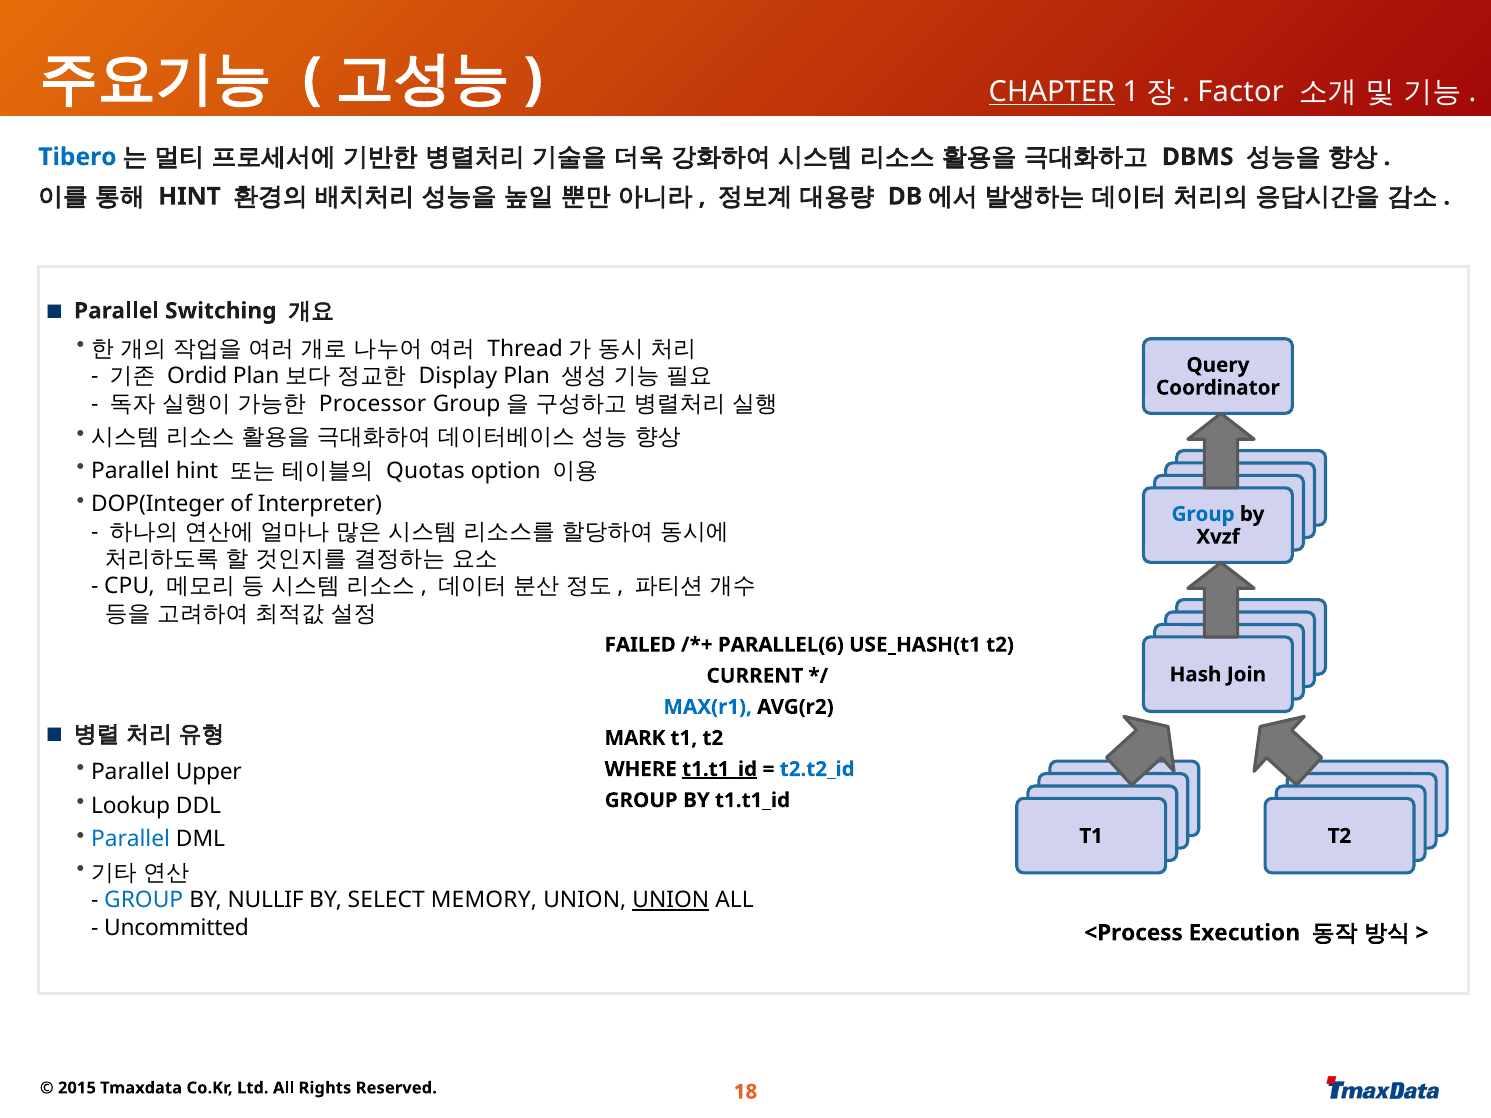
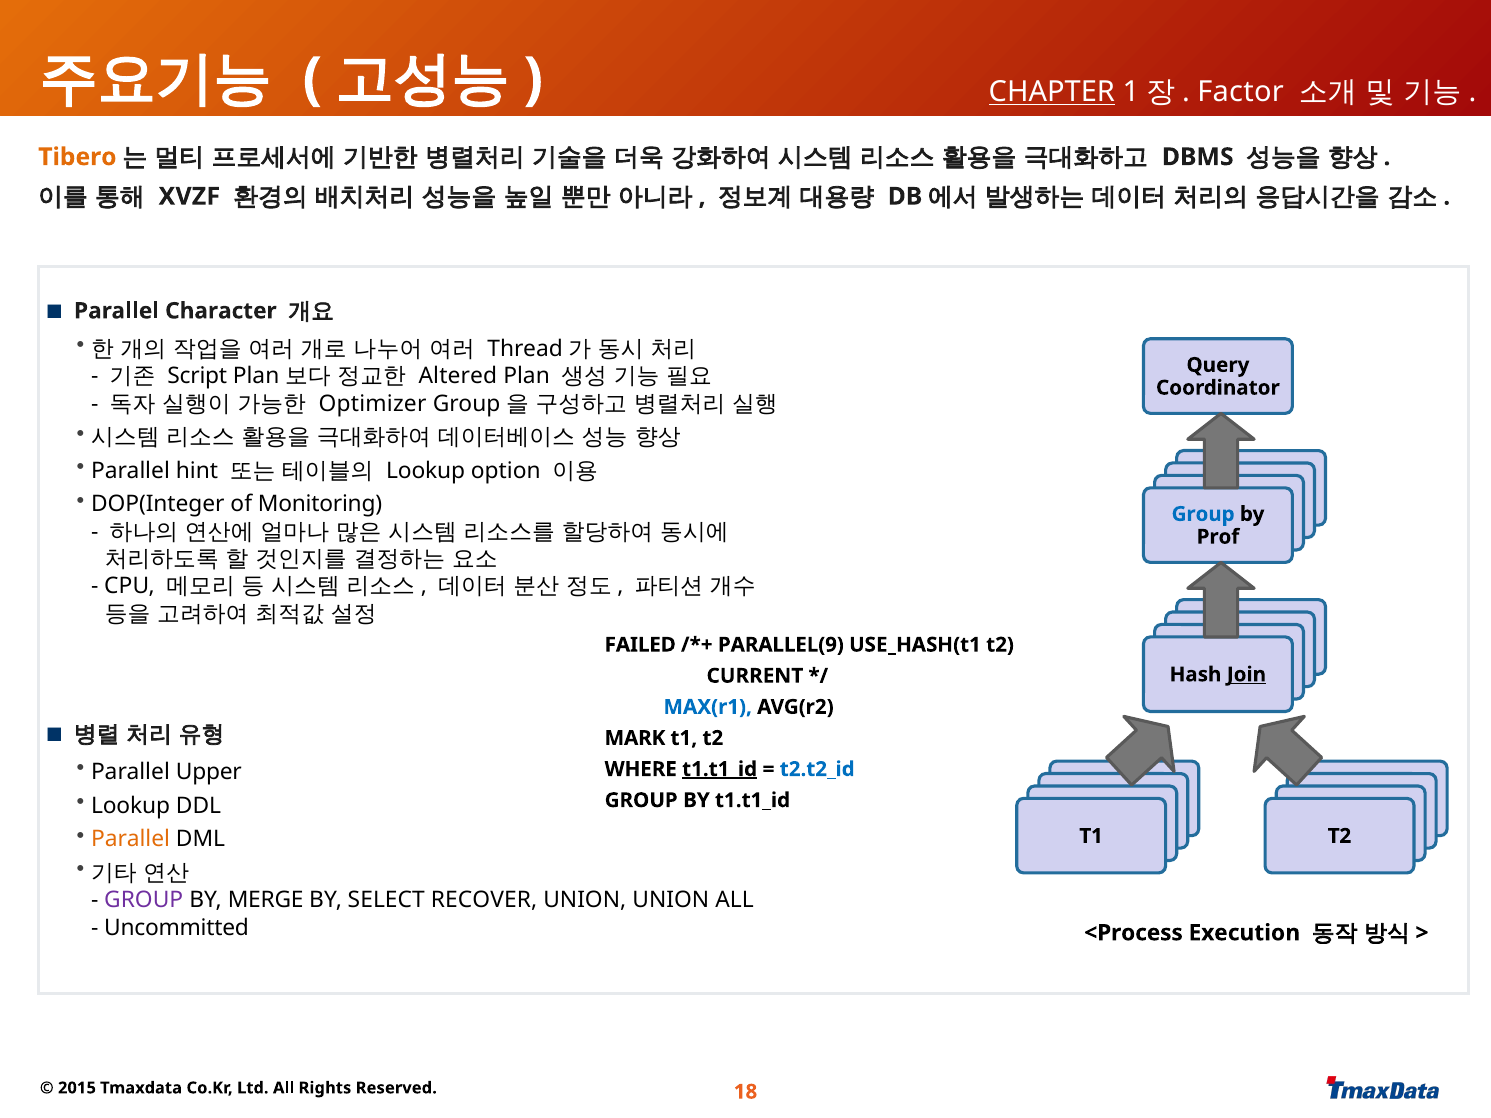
Tibero colour: blue -> orange
HINT at (190, 196): HINT -> XVZF
Switching: Switching -> Character
Ordid: Ordid -> Script
Display: Display -> Altered
Processor: Processor -> Optimizer
Quotas at (425, 471): Quotas -> Lookup
Interpreter: Interpreter -> Monitoring
Xvzf: Xvzf -> Prof
PARALLEL(6: PARALLEL(6 -> PARALLEL(9
Join underline: none -> present
Parallel at (131, 839) colour: blue -> orange
GROUP at (144, 900) colour: blue -> purple
NULLIF: NULLIF -> MERGE
MEMORY: MEMORY -> RECOVER
UNION at (671, 900) underline: present -> none
